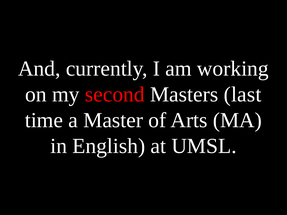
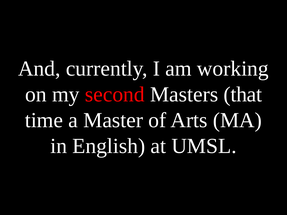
last: last -> that
